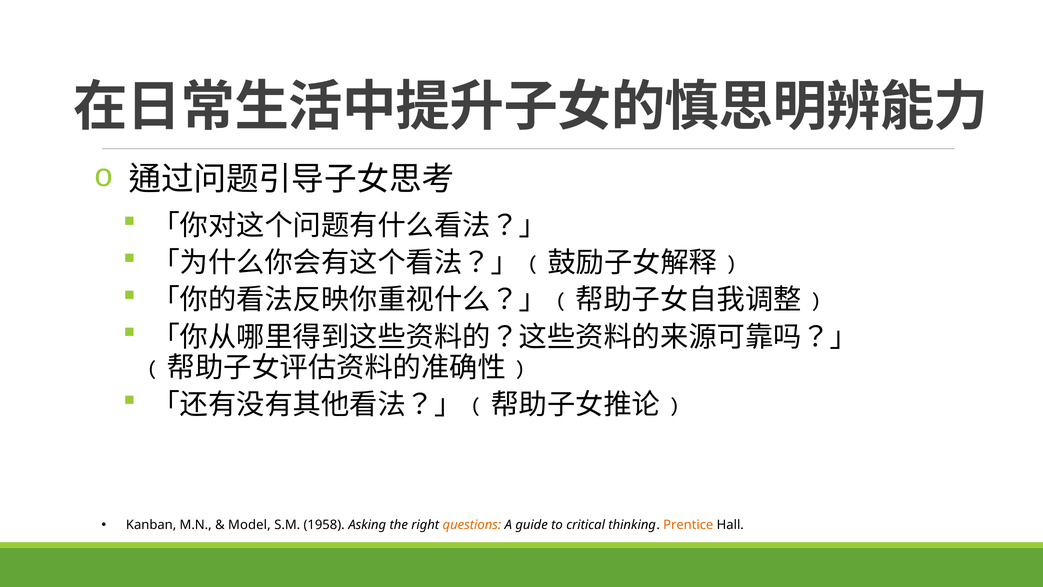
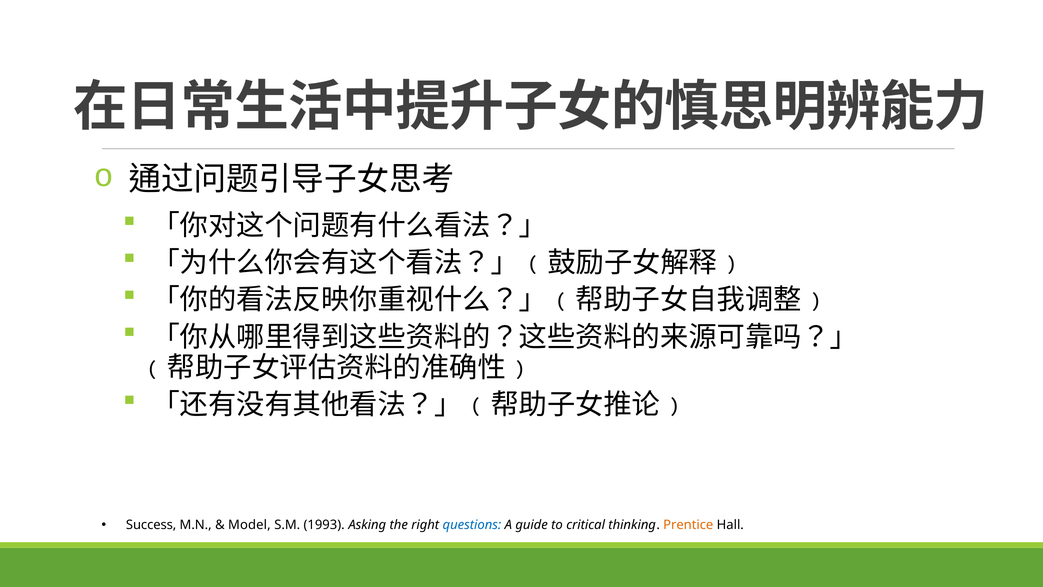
Kanban: Kanban -> Success
1958: 1958 -> 1993
questions colour: orange -> blue
